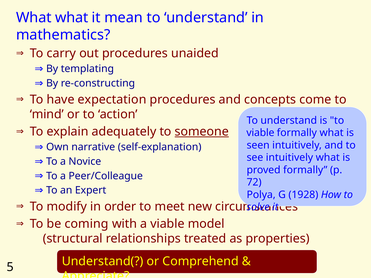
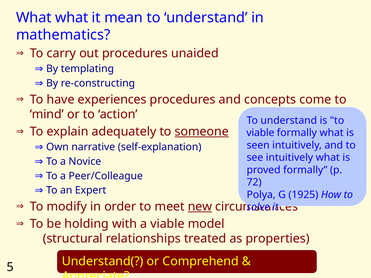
expectation: expectation -> experiences
1928: 1928 -> 1925
new underline: none -> present
coming: coming -> holding
